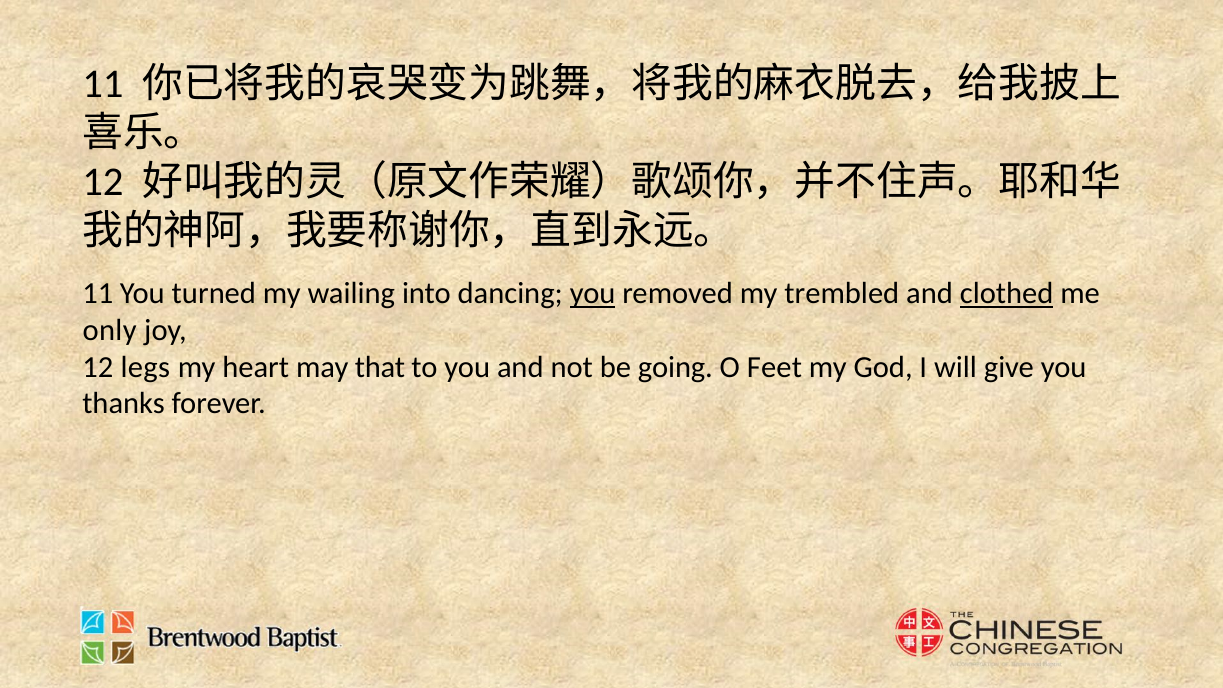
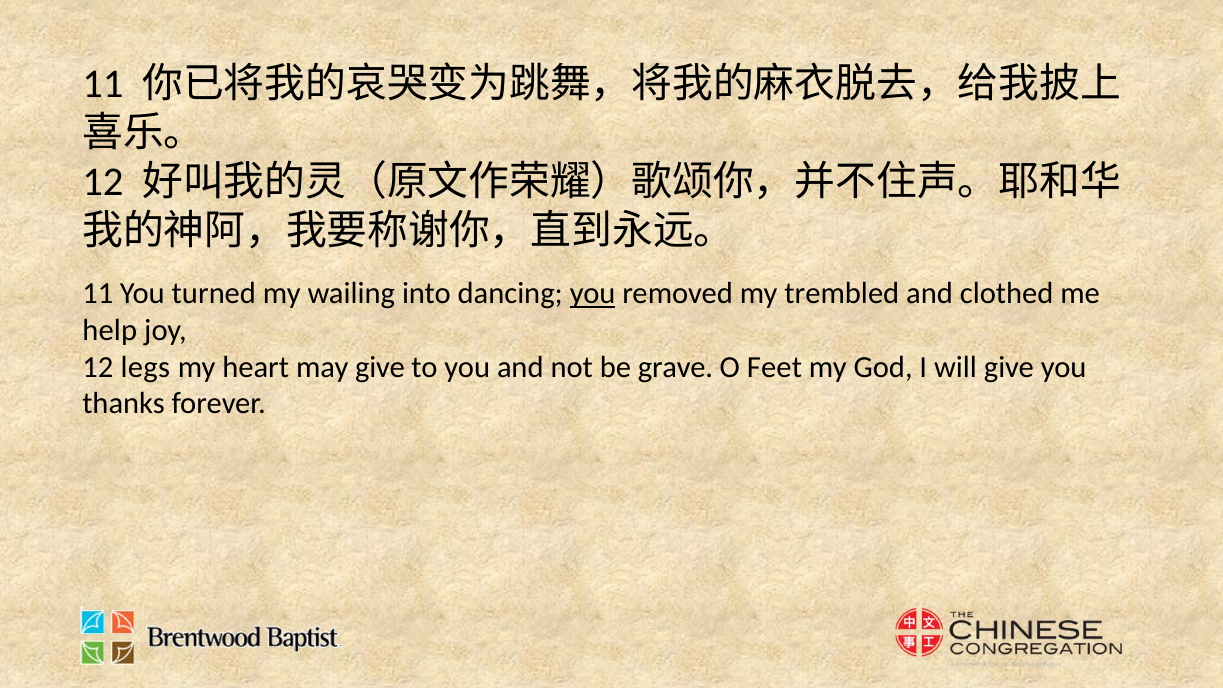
clothed underline: present -> none
only: only -> help
may that: that -> give
going: going -> grave
